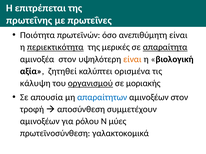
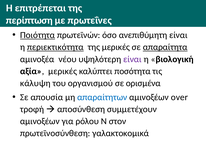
πρωτεΐνης: πρωτεΐνης -> περίπτωση
Ποιότητα underline: none -> present
αμινοξέα στον: στον -> νέου
είναι at (132, 59) colour: orange -> purple
αξία ζητηθεί: ζητηθεί -> μερικές
ορισμένα: ορισμένα -> ποσότητα
οργανισμού underline: present -> none
μοριακής: μοριακής -> ορισμένα
αμινοξέων στον: στον -> over
μύες: μύες -> στον
